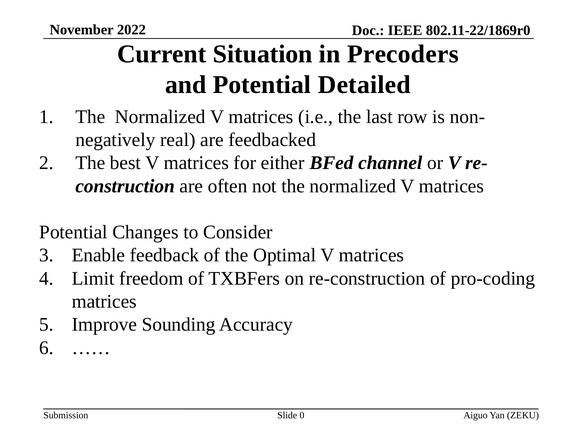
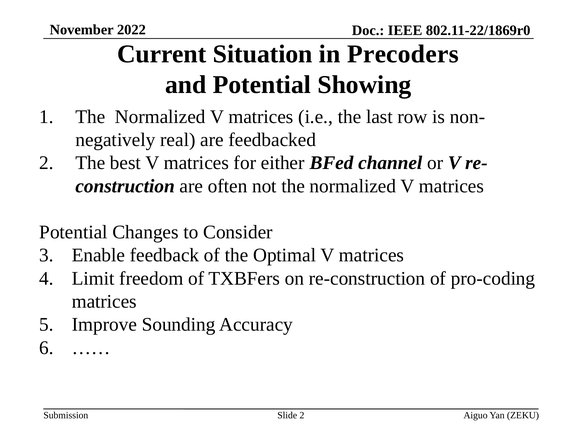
Detailed: Detailed -> Showing
Slide 0: 0 -> 2
